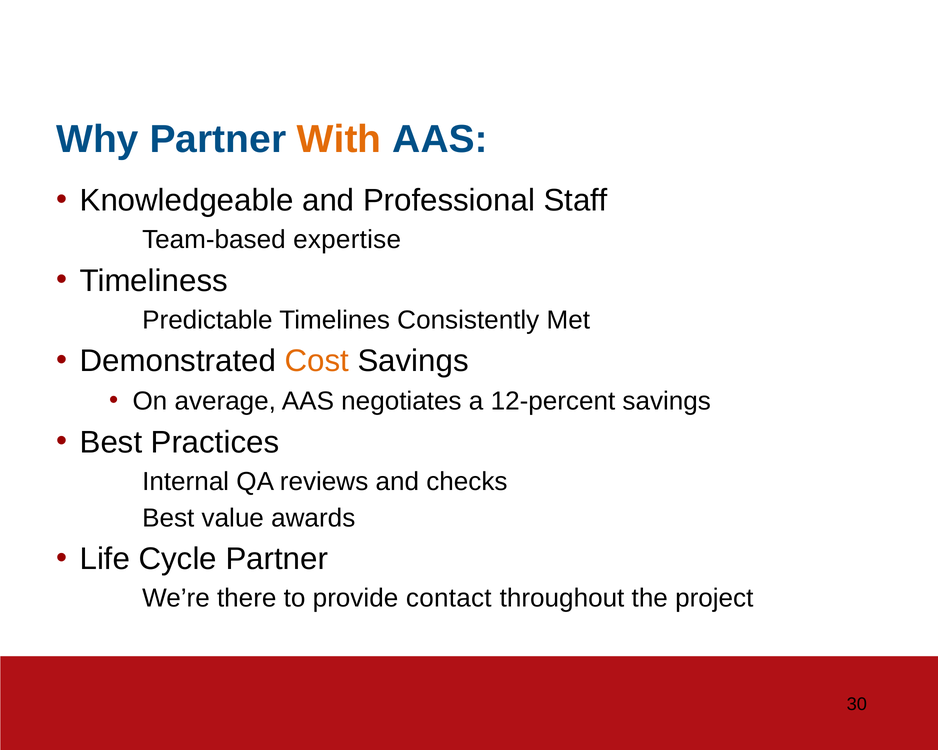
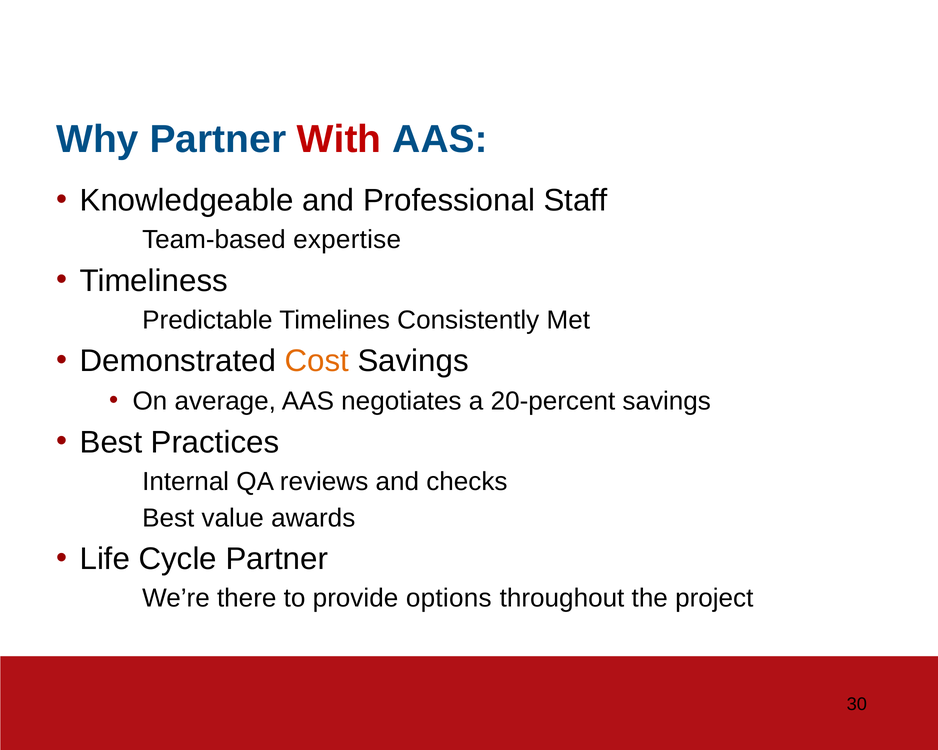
With colour: orange -> red
12-percent: 12-percent -> 20-percent
contact: contact -> options
